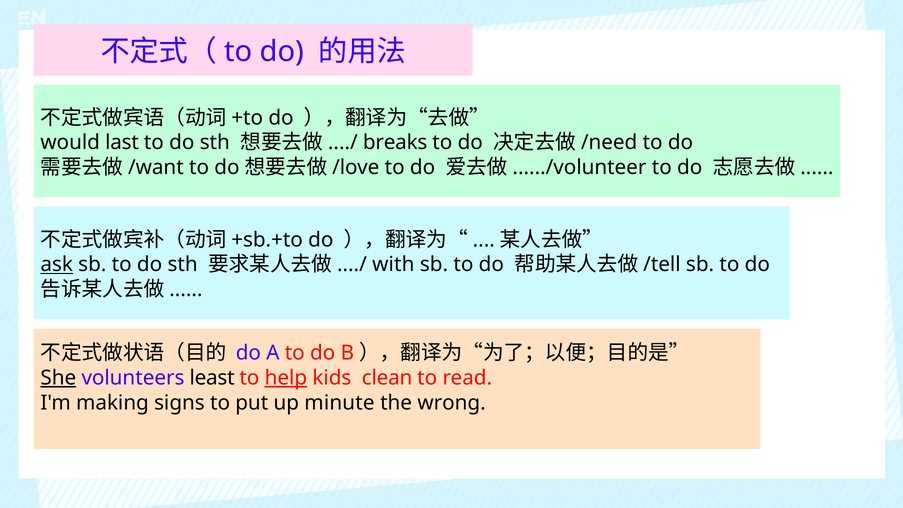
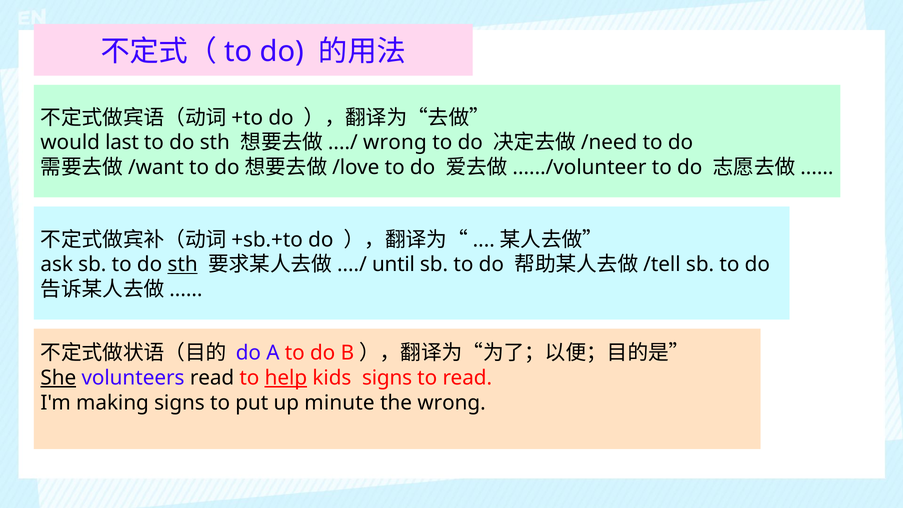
breaks at (395, 143): breaks -> wrong
ask underline: present -> none
sth at (183, 264) underline: none -> present
with: with -> until
volunteers least: least -> read
kids clean: clean -> signs
